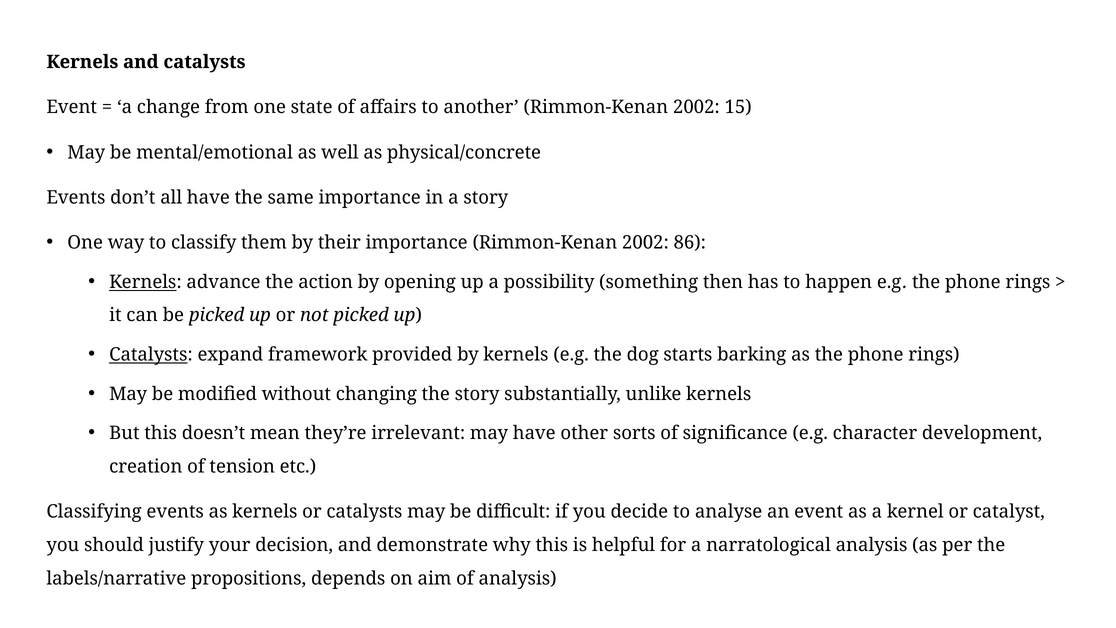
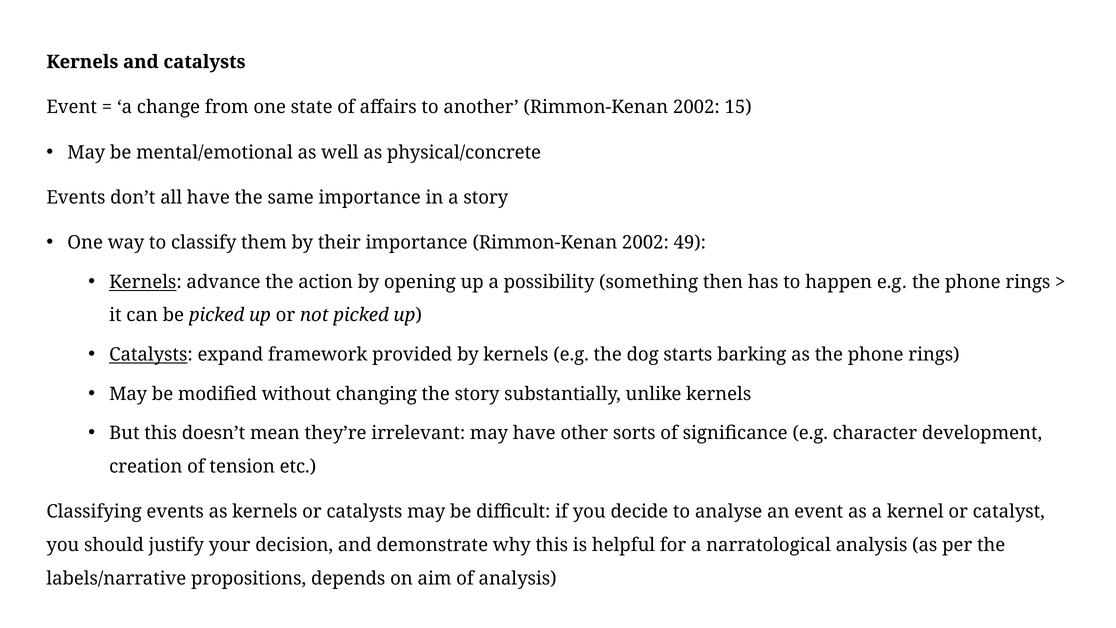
86: 86 -> 49
